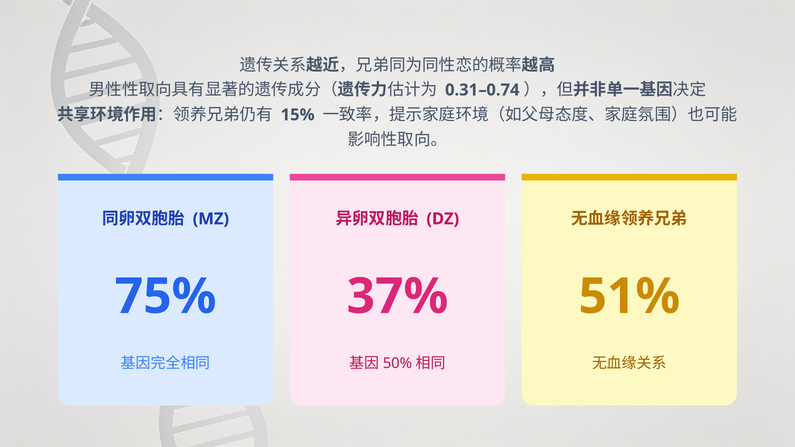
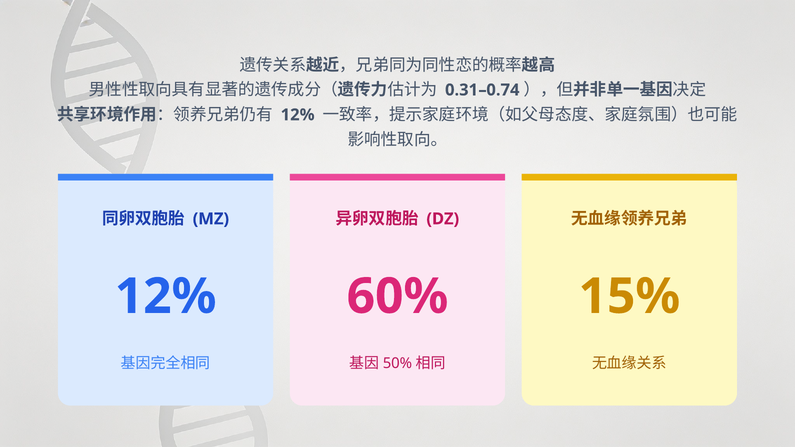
15% at (298, 115): 15% -> 12%
75% at (166, 297): 75% -> 12%
37%: 37% -> 60%
51%: 51% -> 15%
